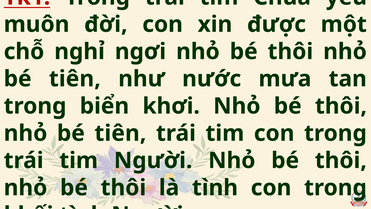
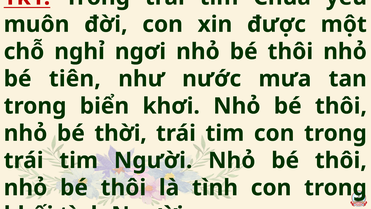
tiên at (120, 133): tiên -> thời
